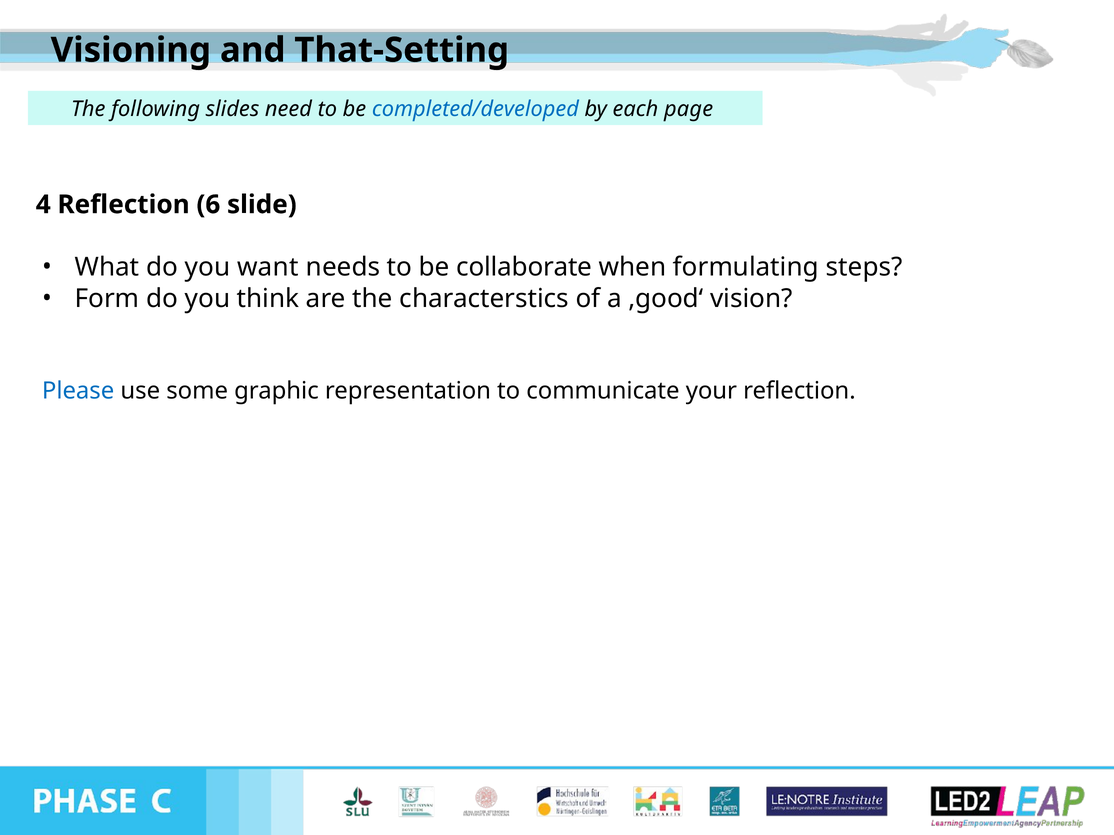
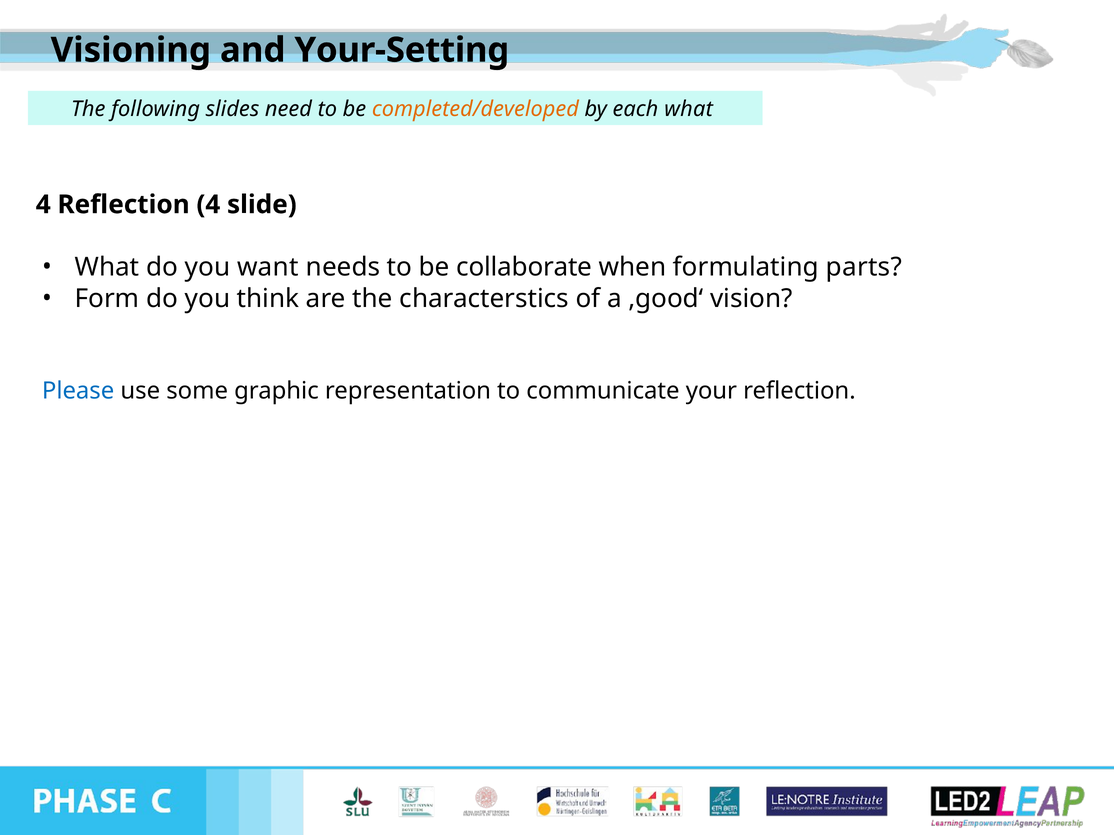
That-Setting: That-Setting -> Your-Setting
completed/developed colour: blue -> orange
each page: page -> what
Reflection 6: 6 -> 4
steps: steps -> parts
